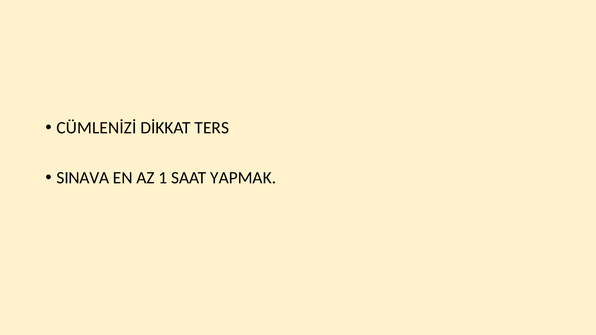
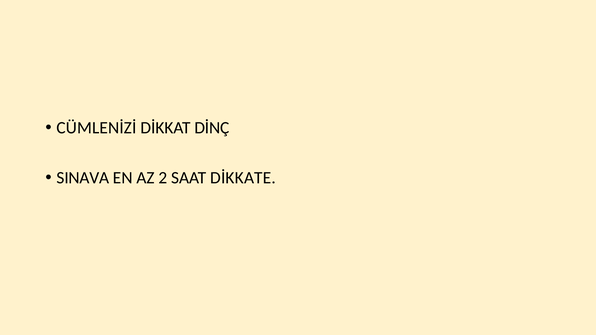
TERS: TERS -> DİNÇ
1: 1 -> 2
YAPMAK: YAPMAK -> DİKKATE
